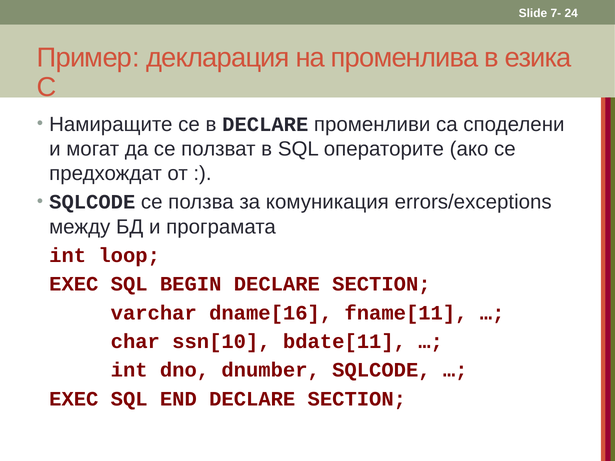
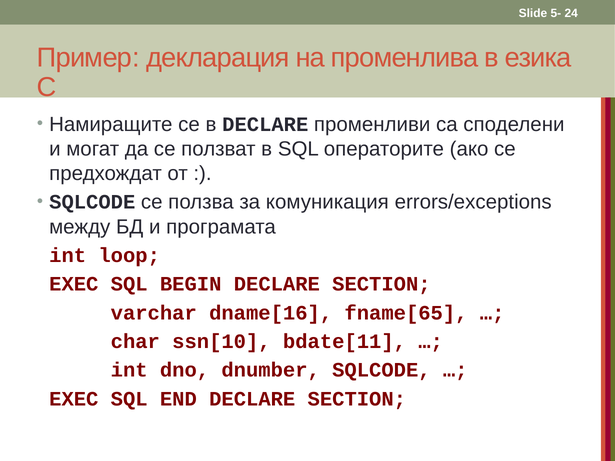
7-: 7- -> 5-
fname[11: fname[11 -> fname[65
